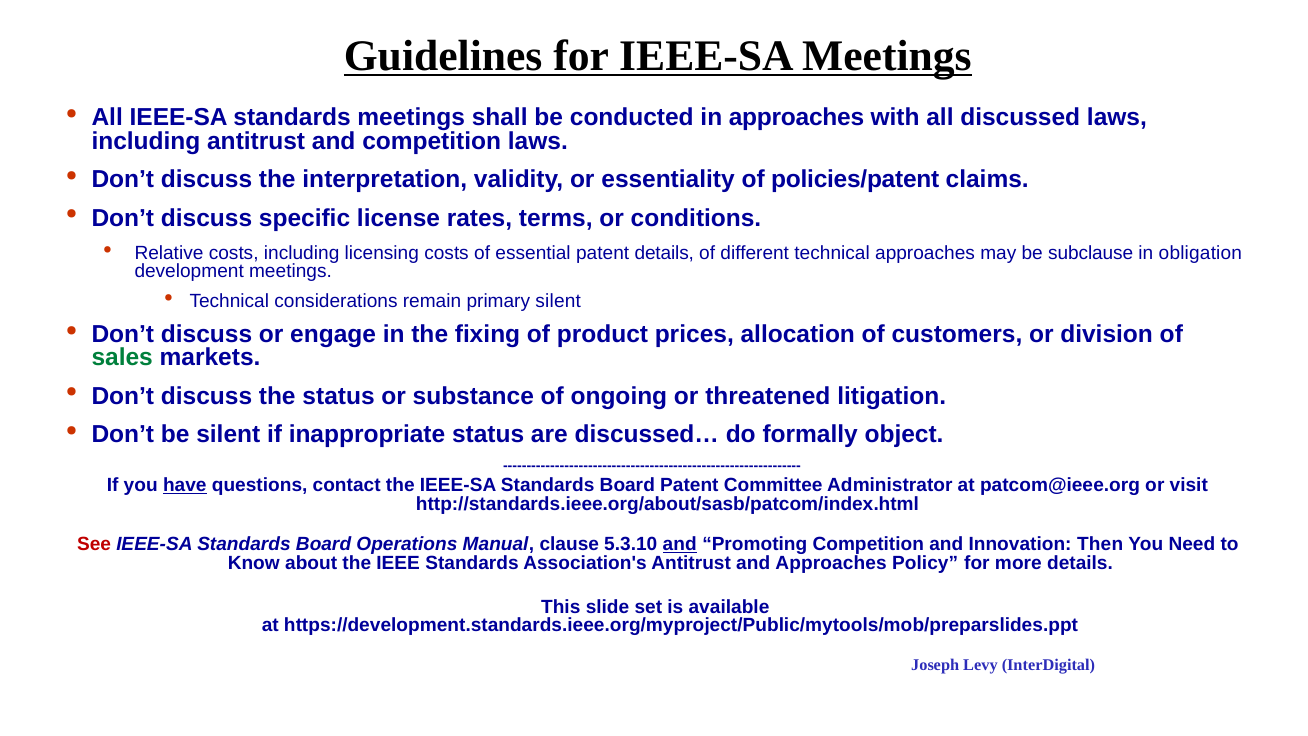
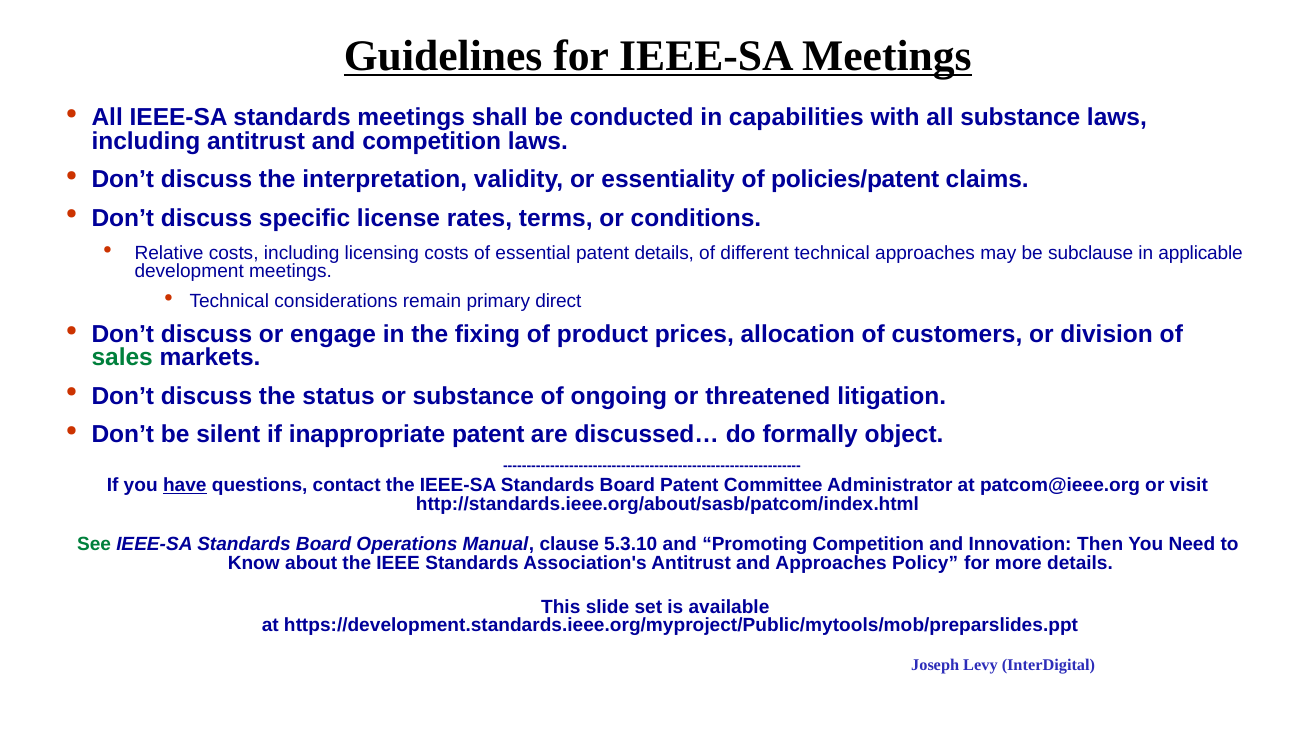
in approaches: approaches -> capabilities
all discussed: discussed -> substance
obligation: obligation -> applicable
primary silent: silent -> direct
inappropriate status: status -> patent
See colour: red -> green
and at (680, 544) underline: present -> none
